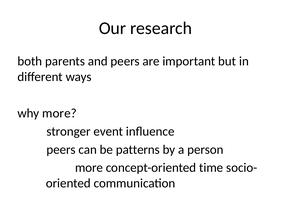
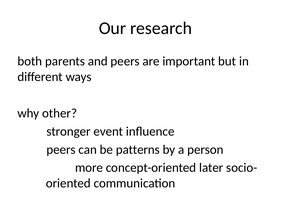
why more: more -> other
time: time -> later
